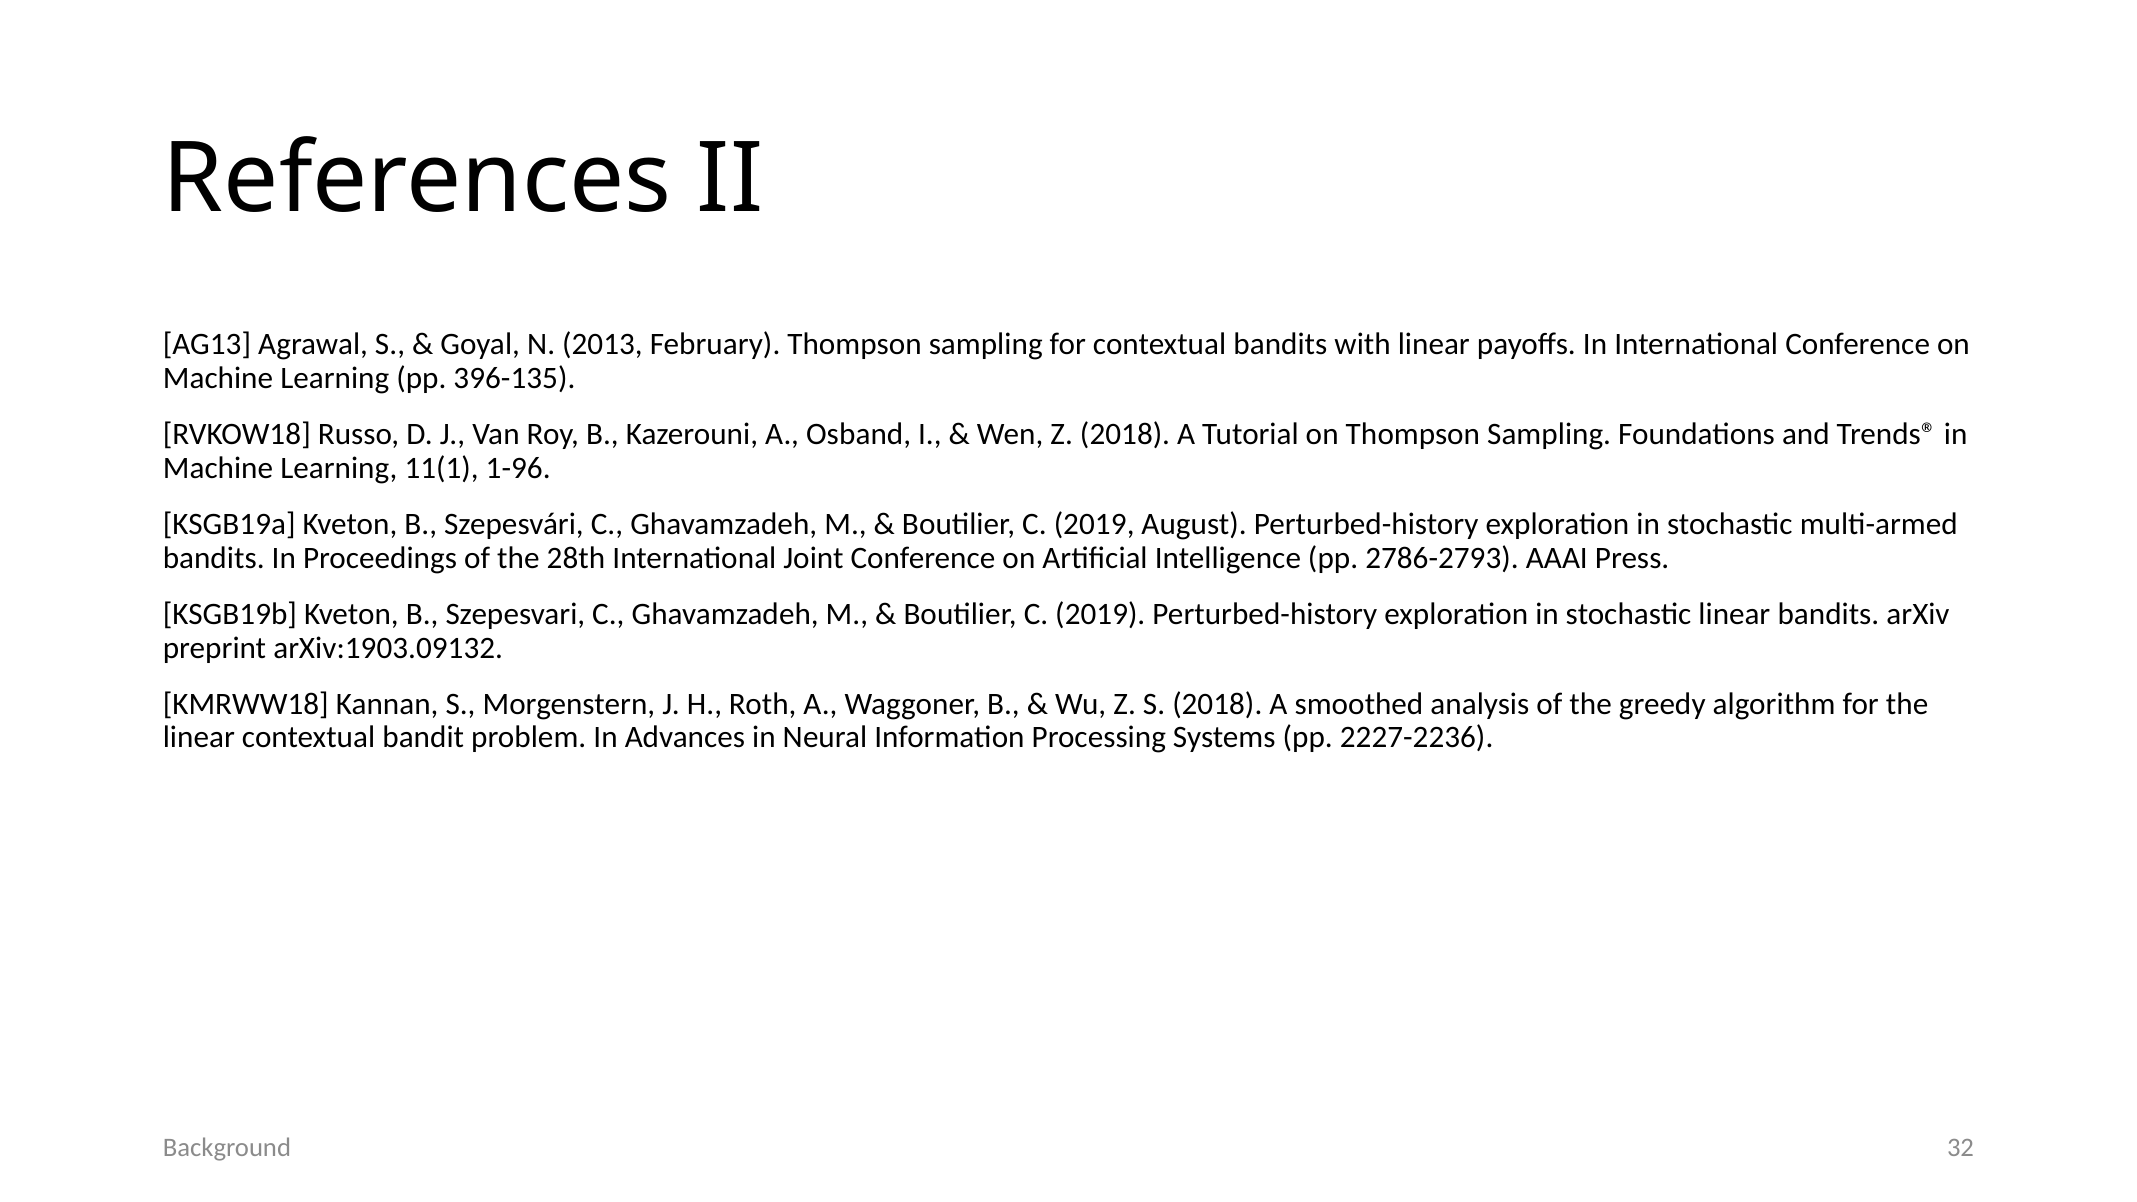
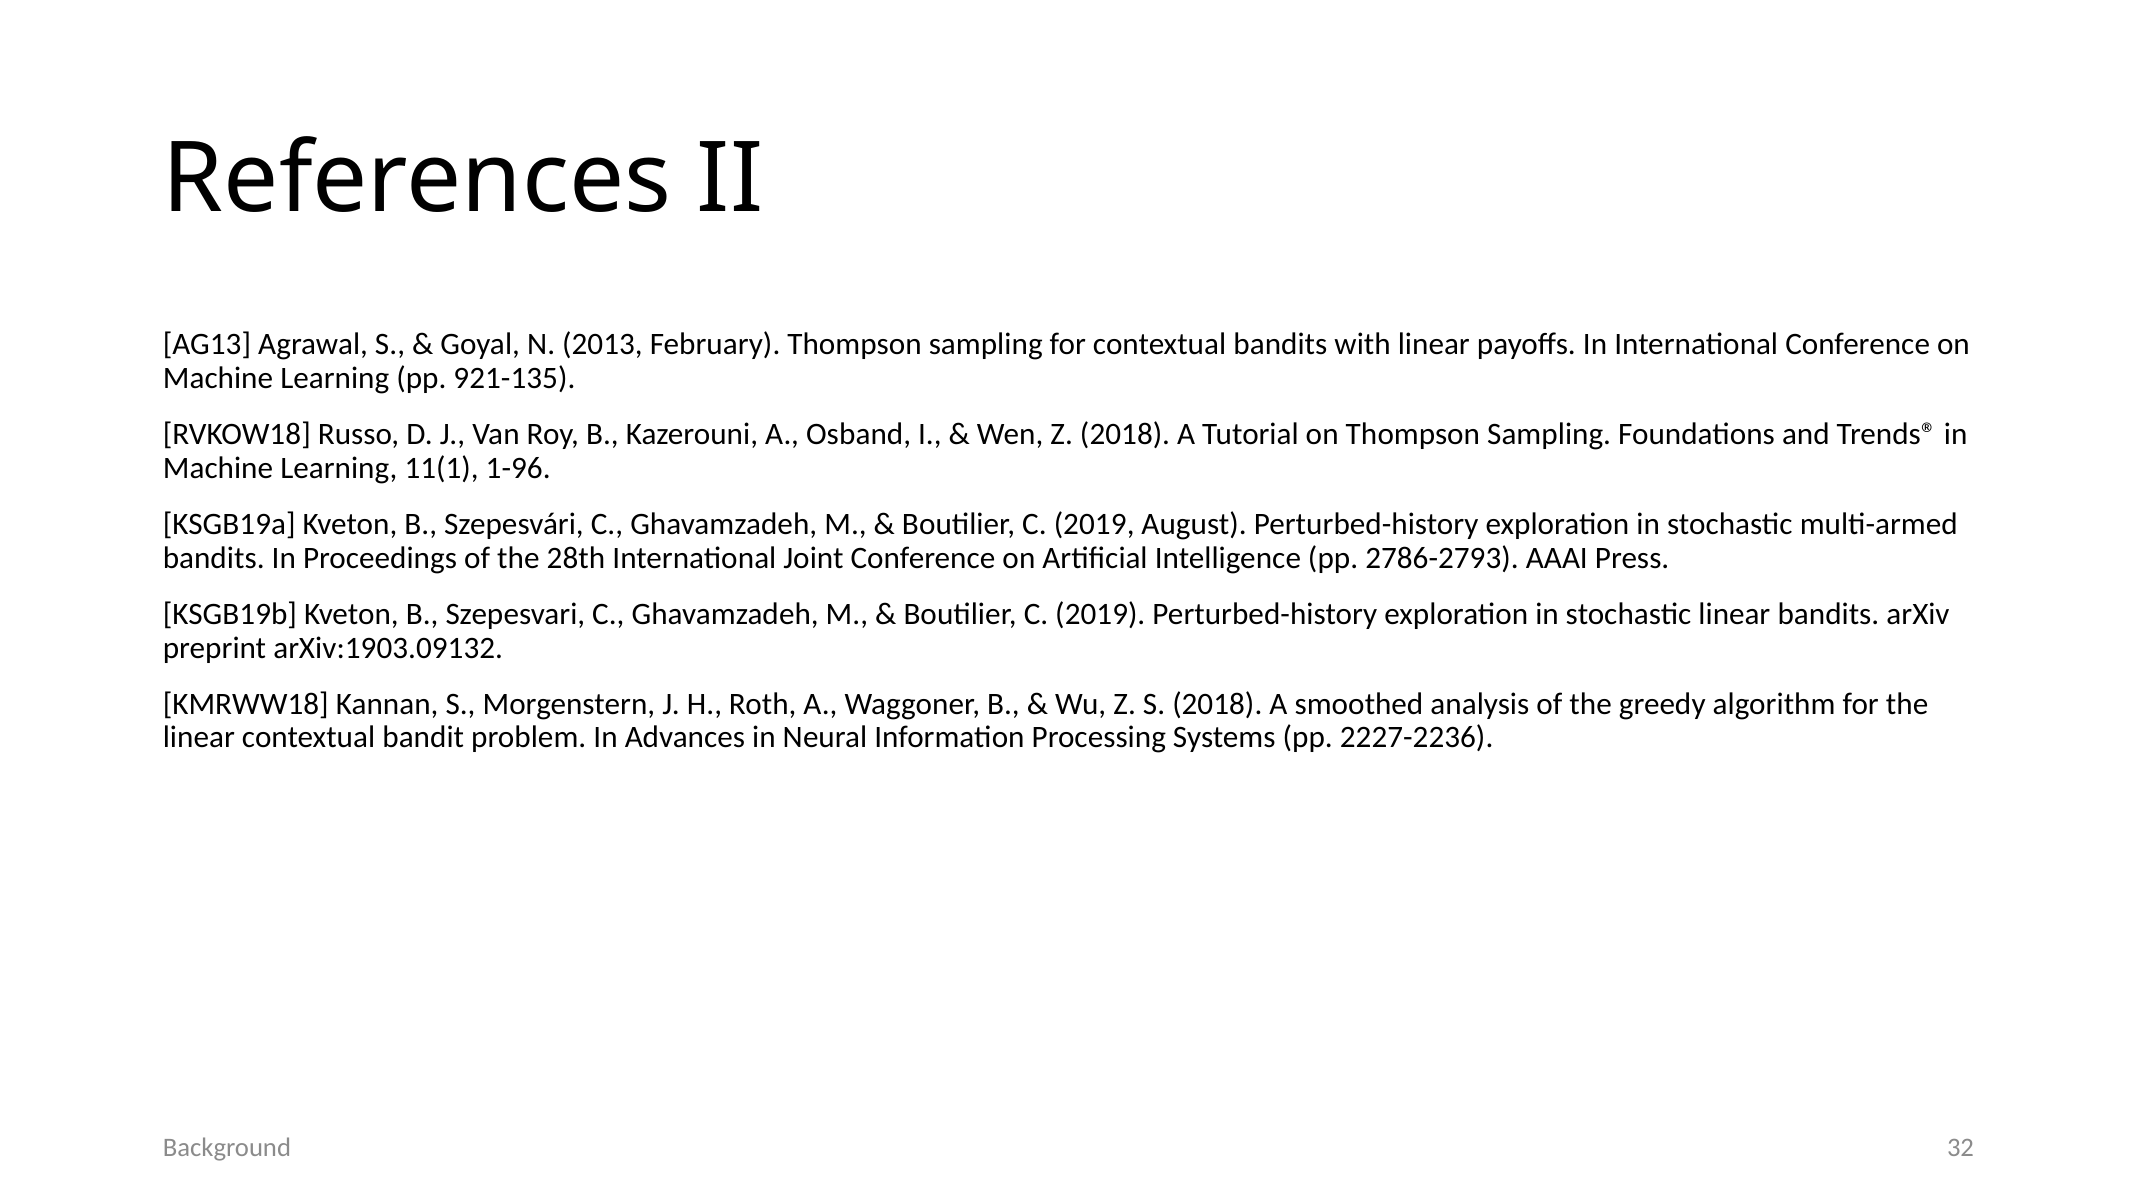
396-135: 396-135 -> 921-135
